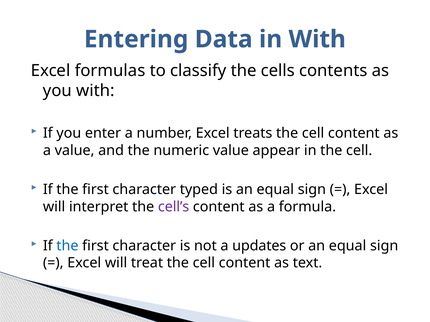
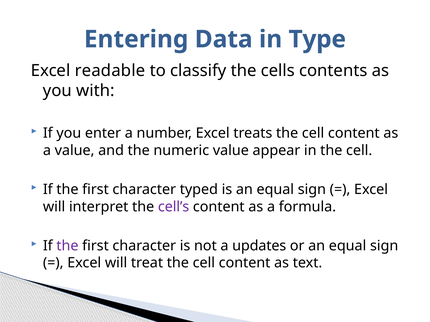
in With: With -> Type
formulas: formulas -> readable
the at (67, 246) colour: blue -> purple
